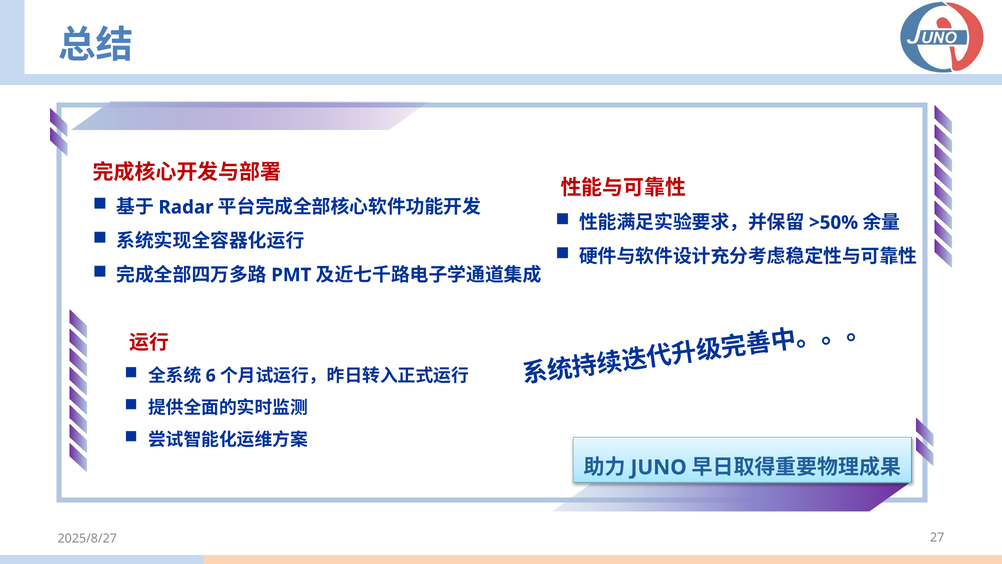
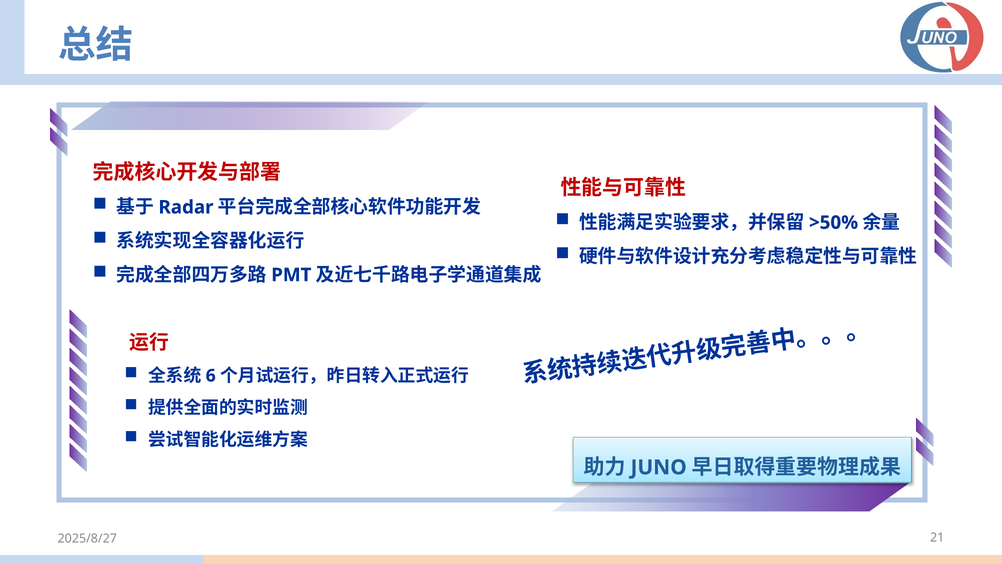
27: 27 -> 21
